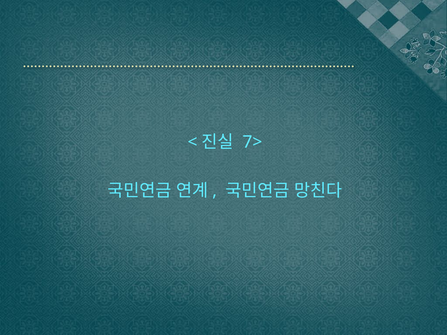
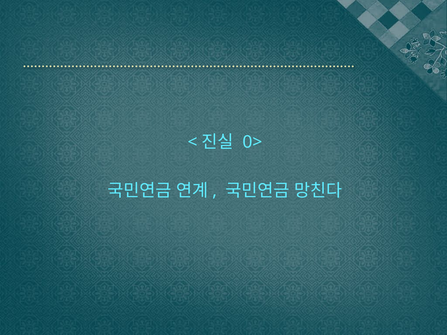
7>: 7> -> 0>
